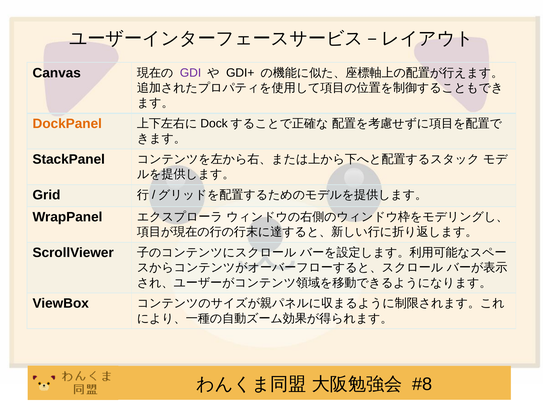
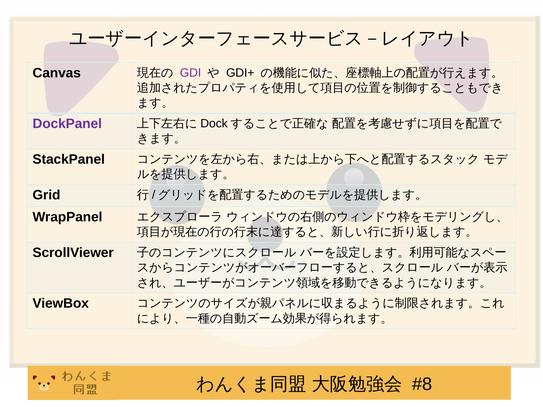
DockPanel colour: orange -> purple
